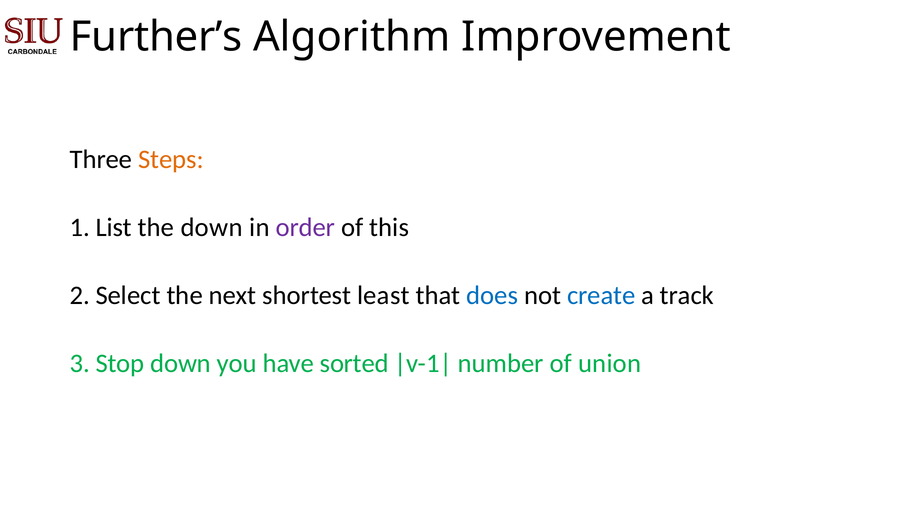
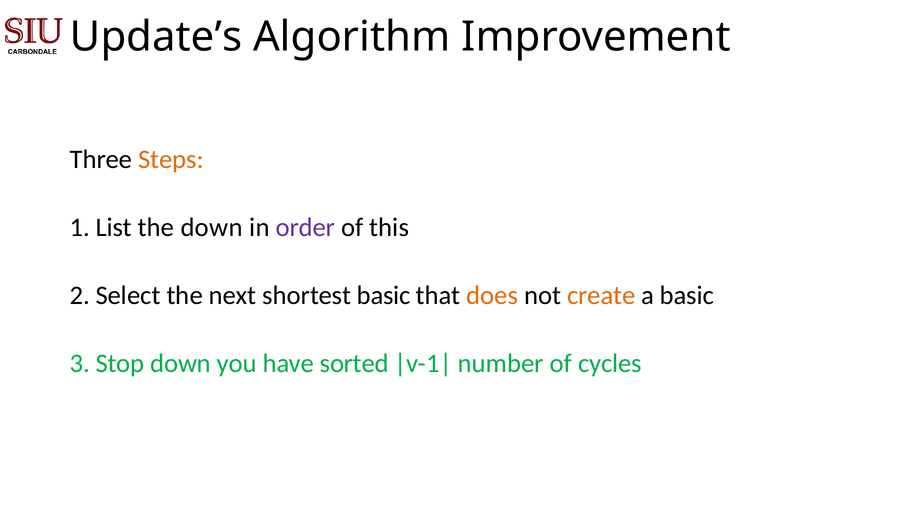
Further’s: Further’s -> Update’s
shortest least: least -> basic
does colour: blue -> orange
create colour: blue -> orange
a track: track -> basic
union: union -> cycles
